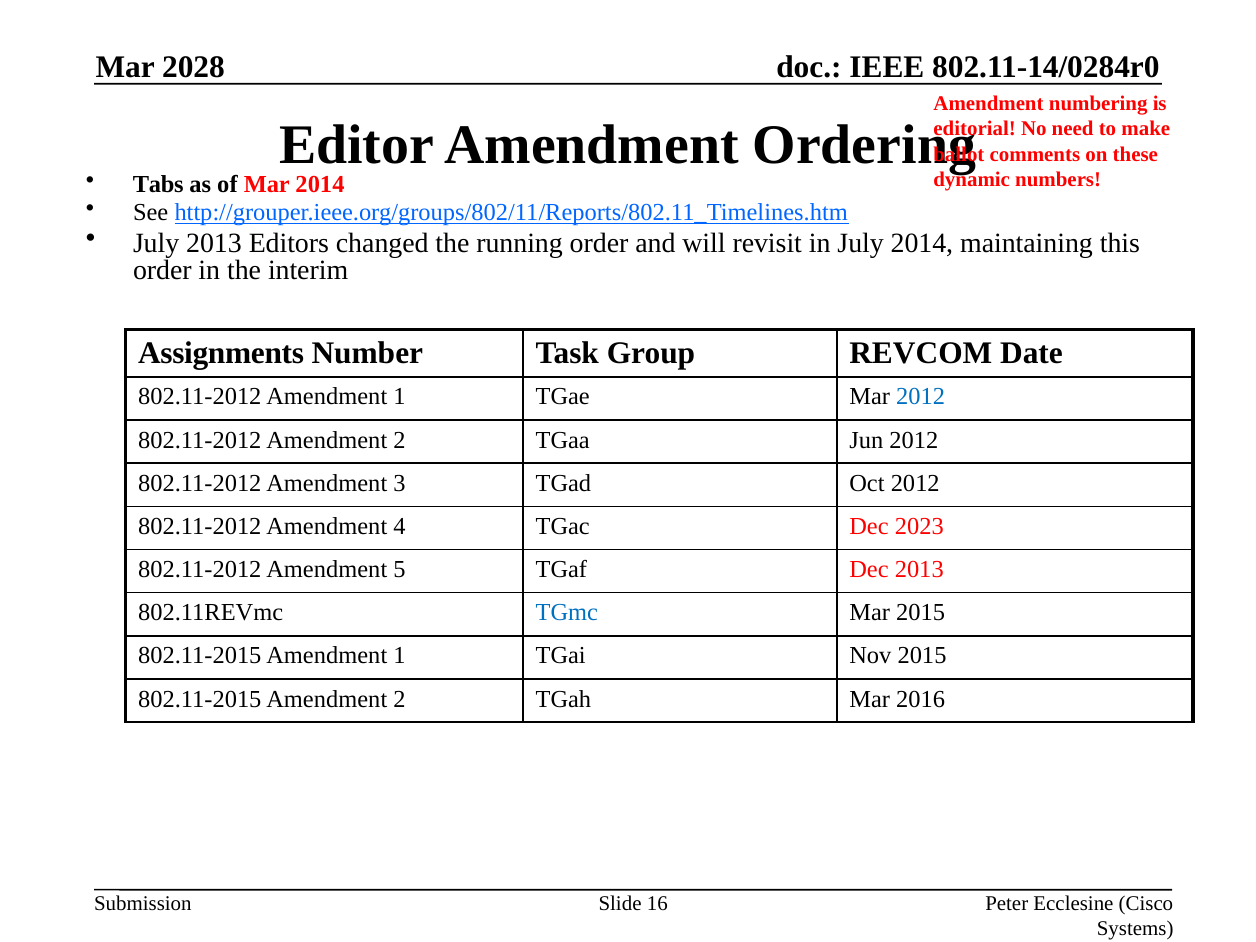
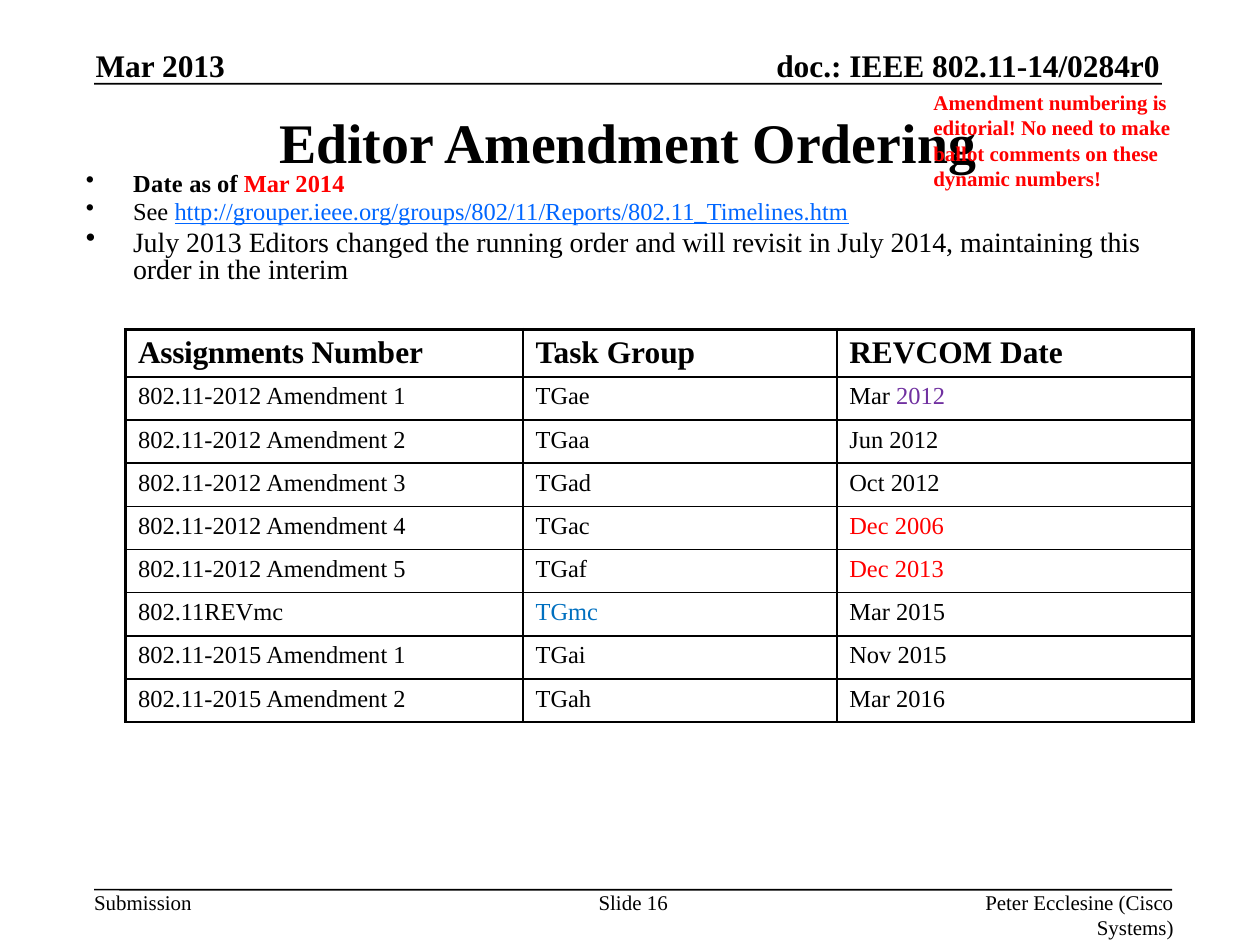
Mar 2028: 2028 -> 2013
Tabs at (158, 185): Tabs -> Date
2012 at (921, 397) colour: blue -> purple
2023: 2023 -> 2006
